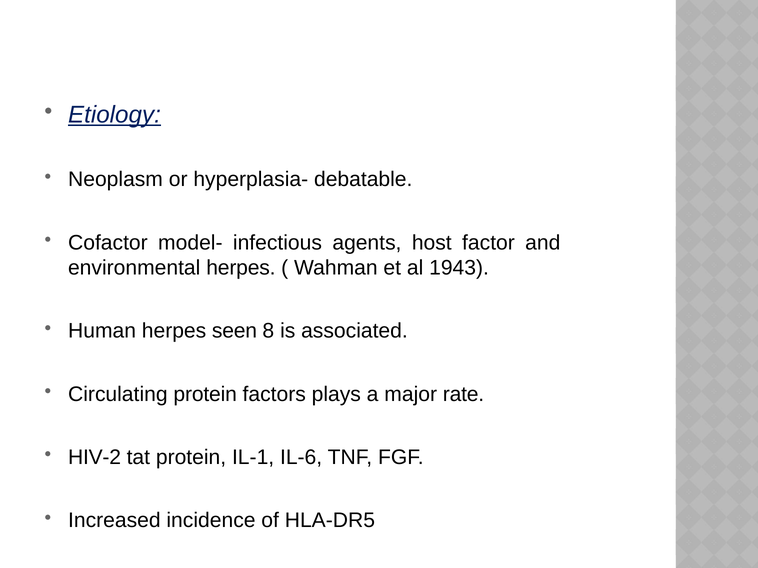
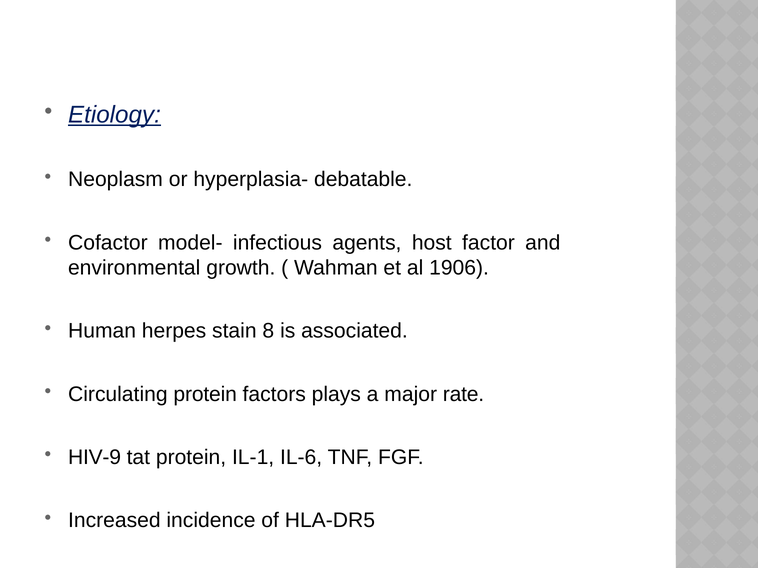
environmental herpes: herpes -> growth
1943: 1943 -> 1906
seen: seen -> stain
HIV-2: HIV-2 -> HIV-9
